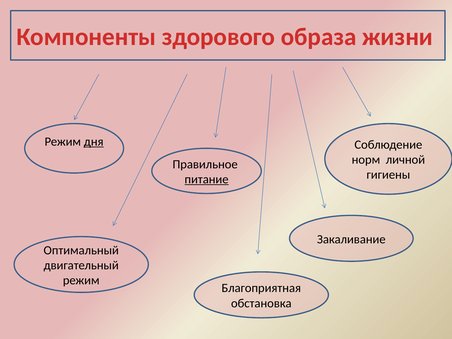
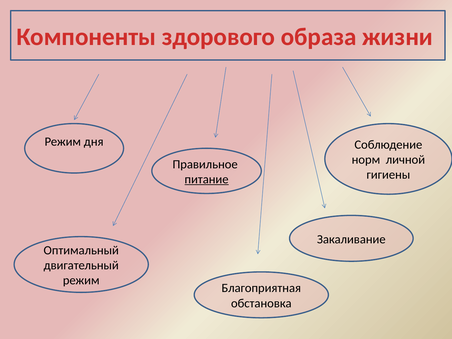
дня underline: present -> none
